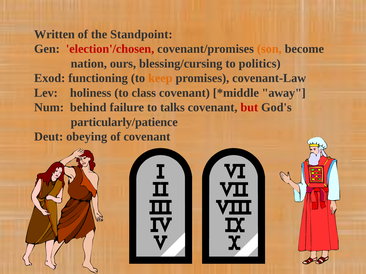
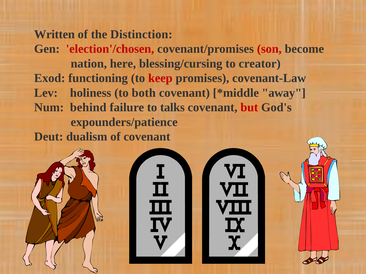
Standpoint: Standpoint -> Distinction
son colour: orange -> red
ours: ours -> here
politics: politics -> creator
keep colour: orange -> red
class: class -> both
particularly/patience: particularly/patience -> expounders/patience
obeying: obeying -> dualism
